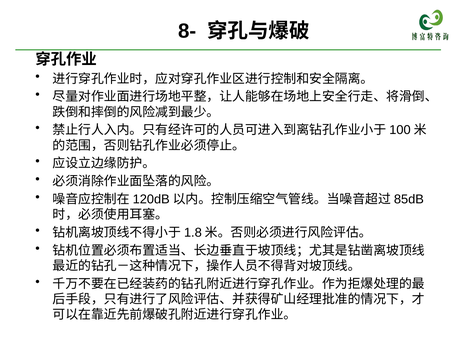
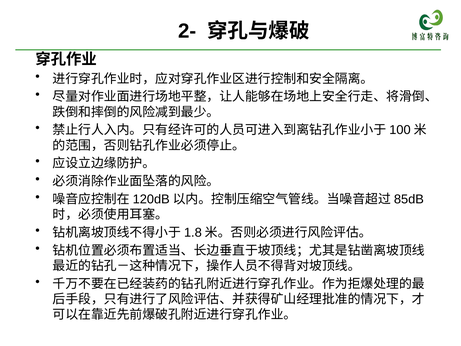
8-: 8- -> 2-
